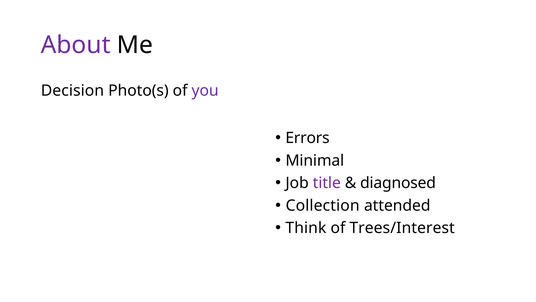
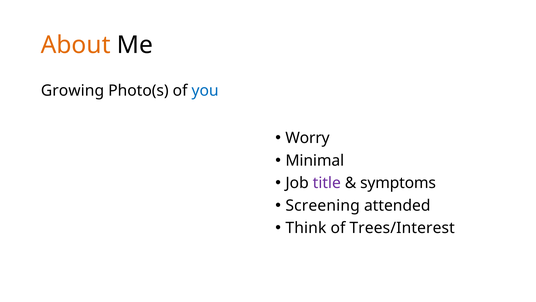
About colour: purple -> orange
Decision: Decision -> Growing
you colour: purple -> blue
Errors: Errors -> Worry
diagnosed: diagnosed -> symptoms
Collection: Collection -> Screening
